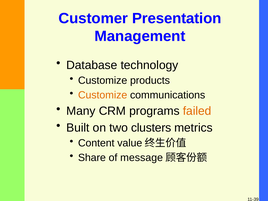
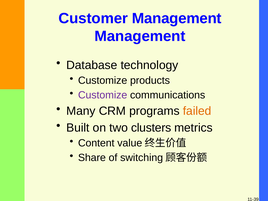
Customer Presentation: Presentation -> Management
Customize at (103, 95) colour: orange -> purple
message: message -> switching
